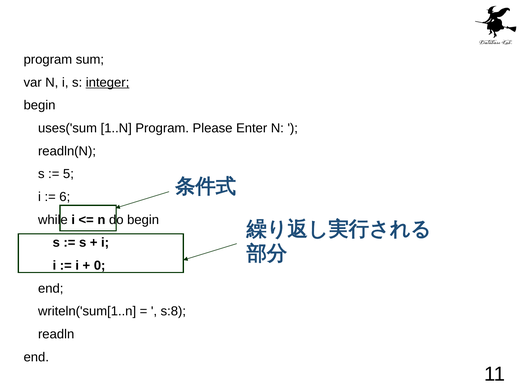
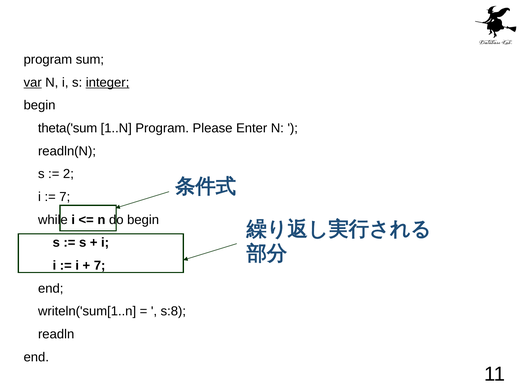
var underline: none -> present
uses('sum: uses('sum -> theta('sum
5: 5 -> 2
6 at (65, 197): 6 -> 7
0 at (100, 266): 0 -> 7
